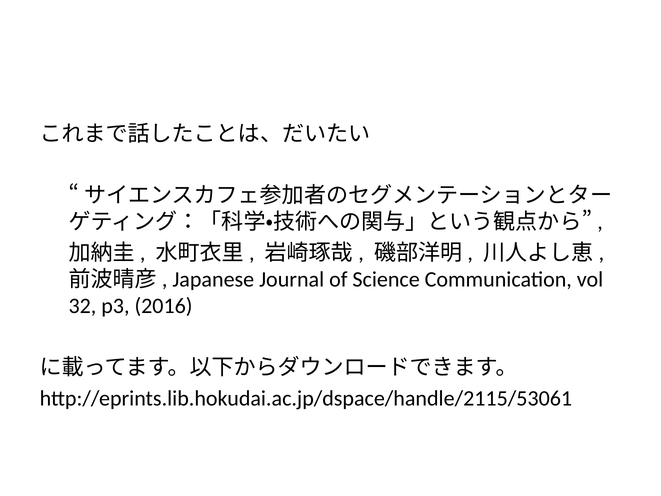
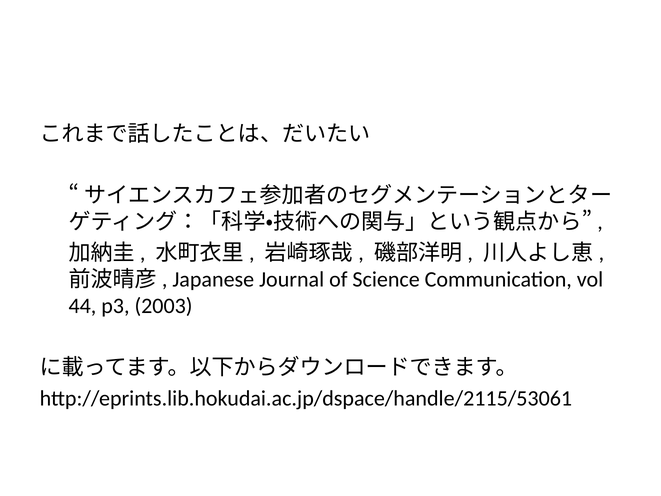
32: 32 -> 44
2016: 2016 -> 2003
